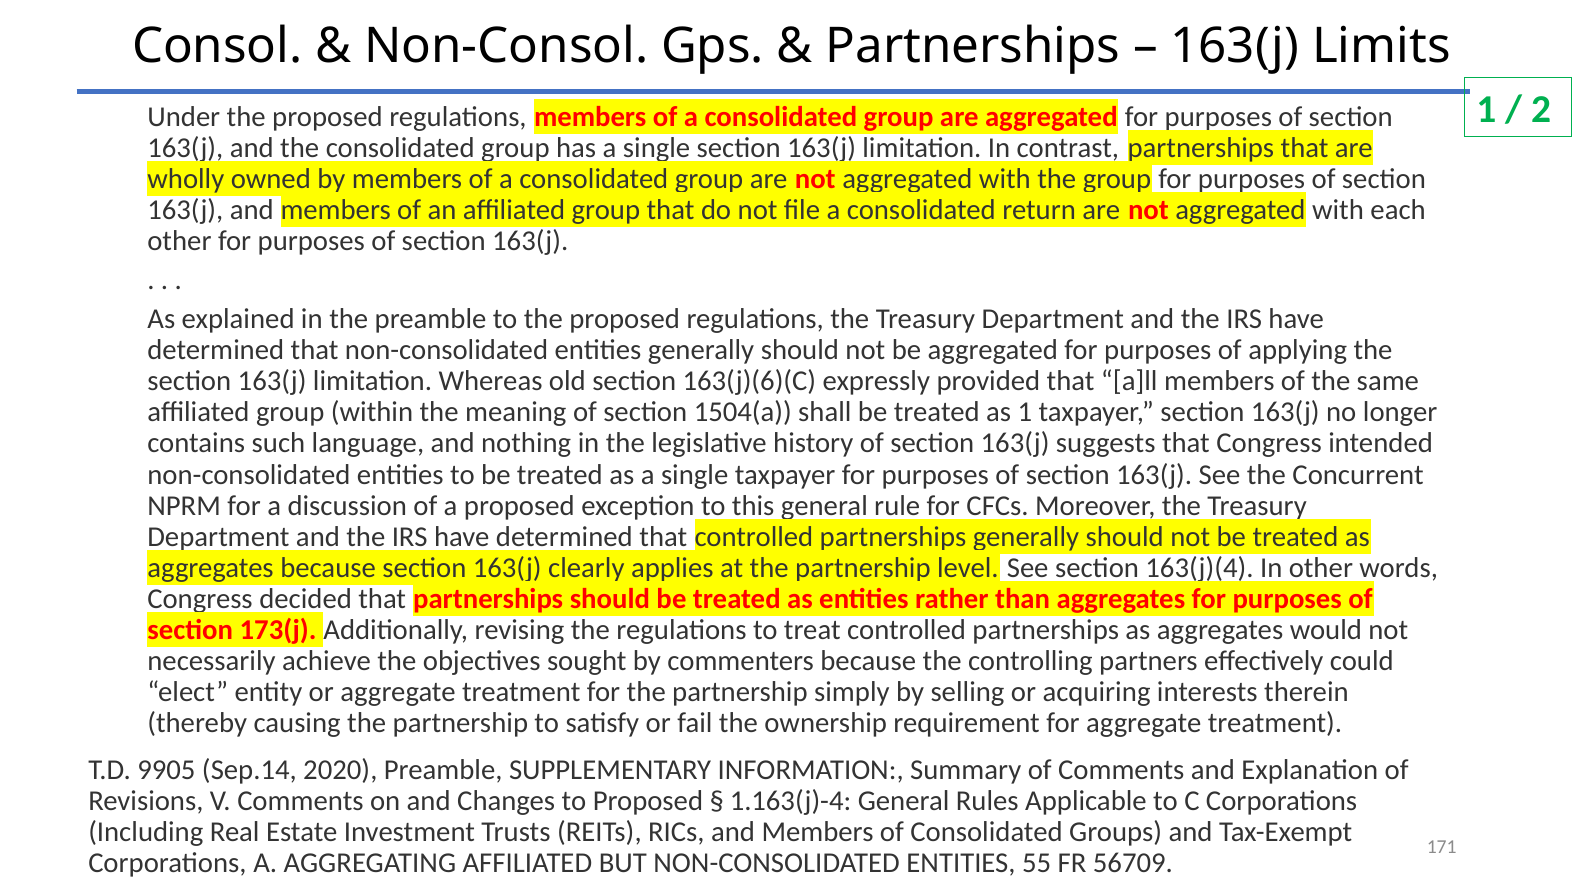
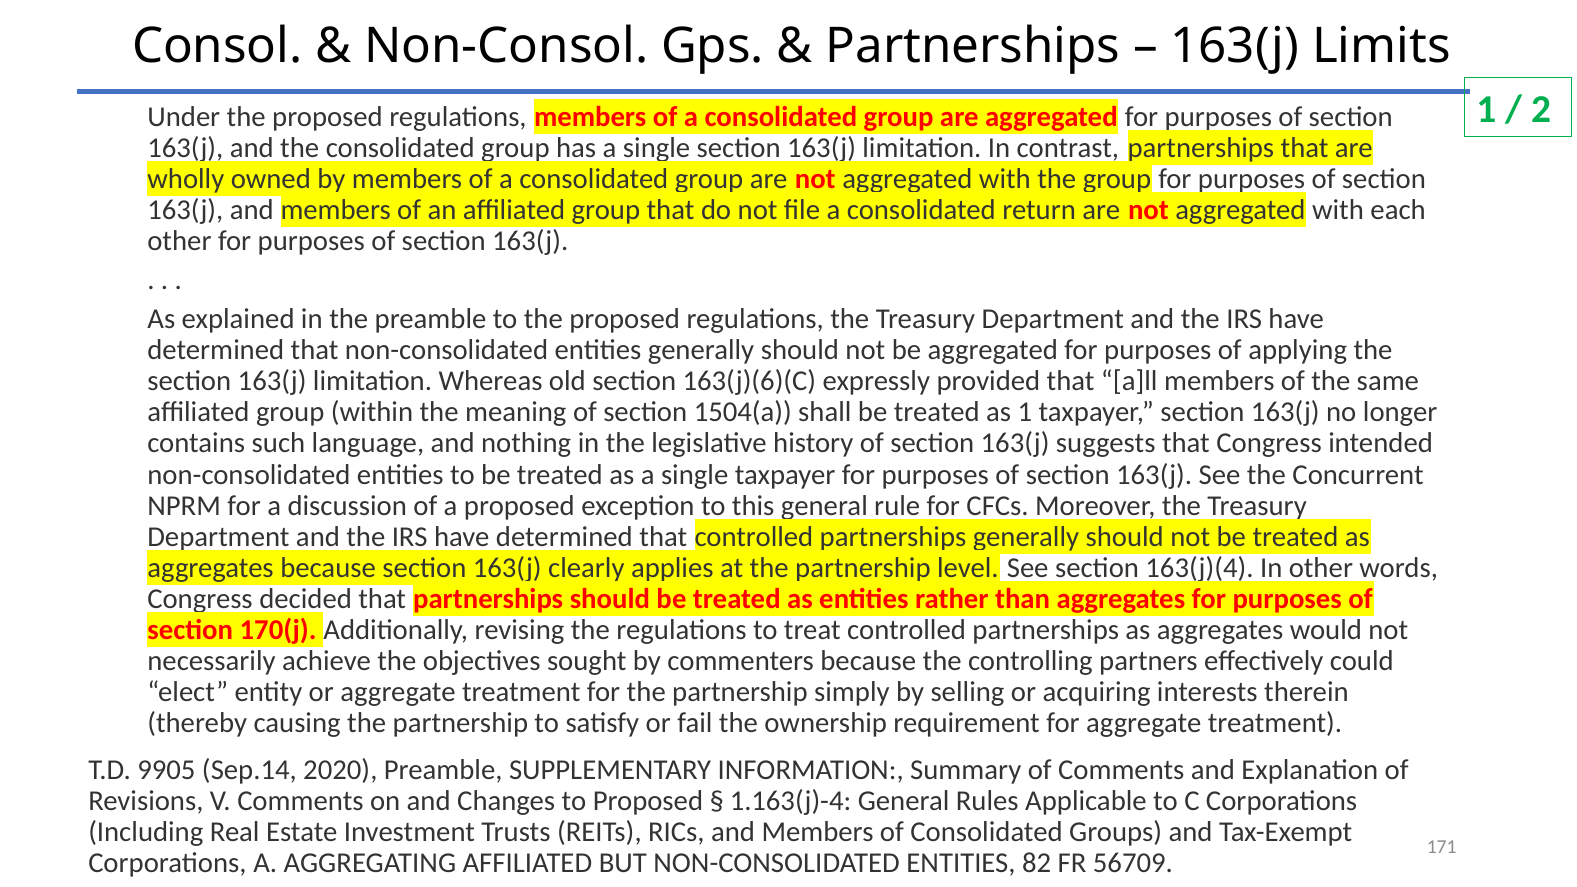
173(j: 173(j -> 170(j
55: 55 -> 82
